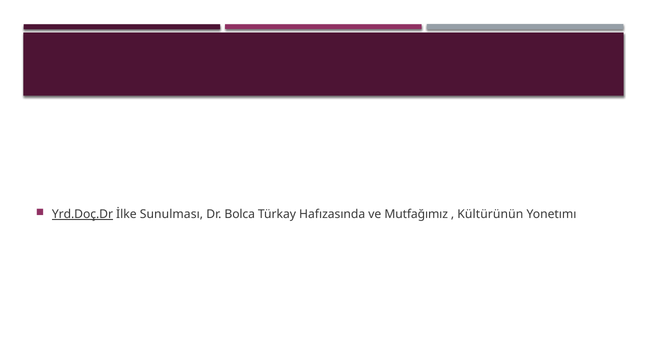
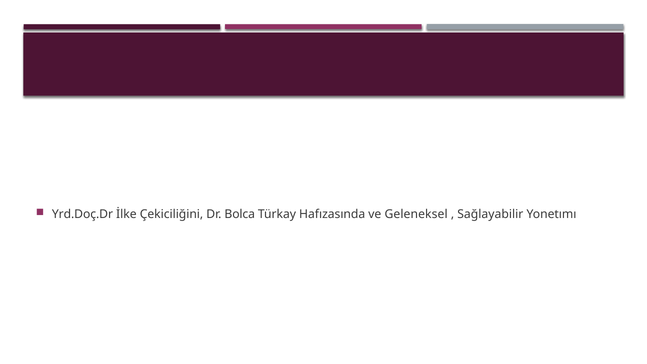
Yrd.Doç.Dr underline: present -> none
Sunulması: Sunulması -> Çekiciliğini
Mutfağımız: Mutfağımız -> Geleneksel
Kültürünün: Kültürünün -> Sağlayabilir
